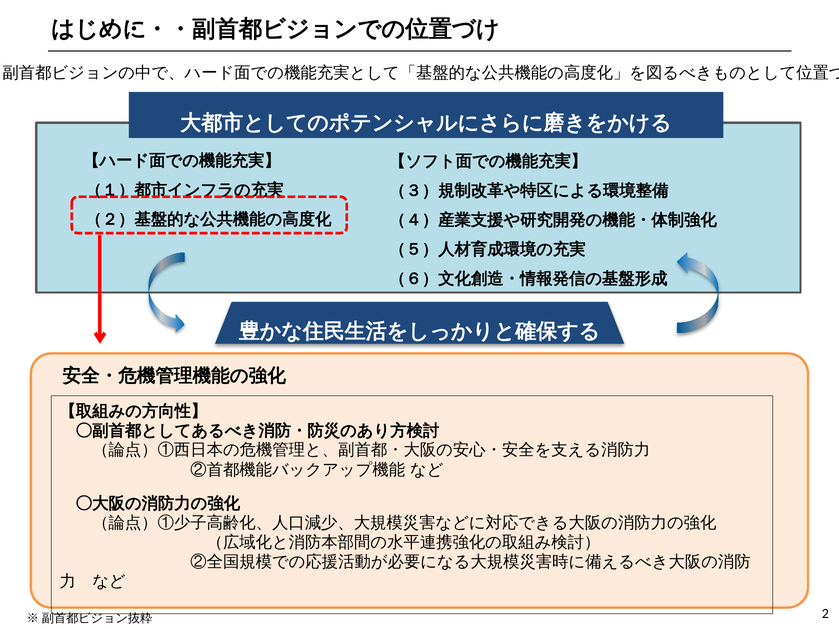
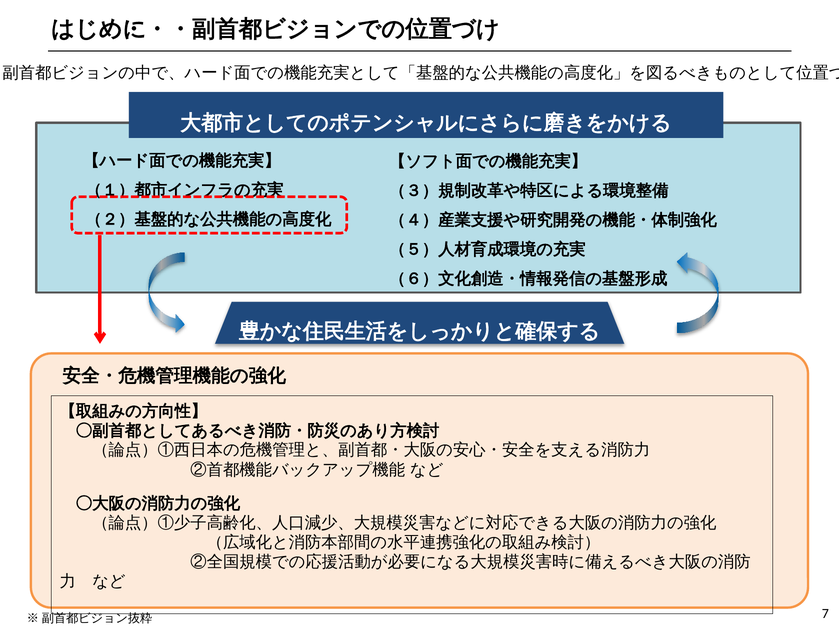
2: 2 -> 7
